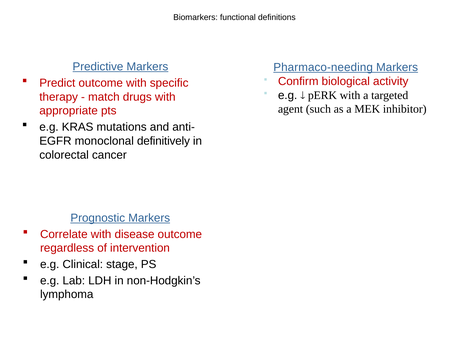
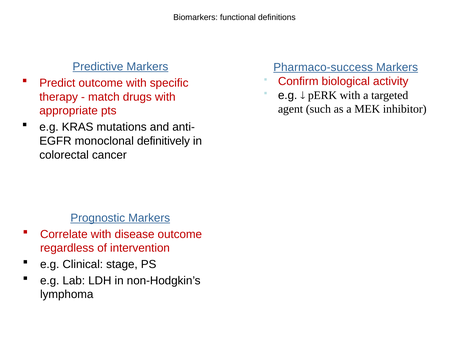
Pharmaco-needing: Pharmaco-needing -> Pharmaco-success
